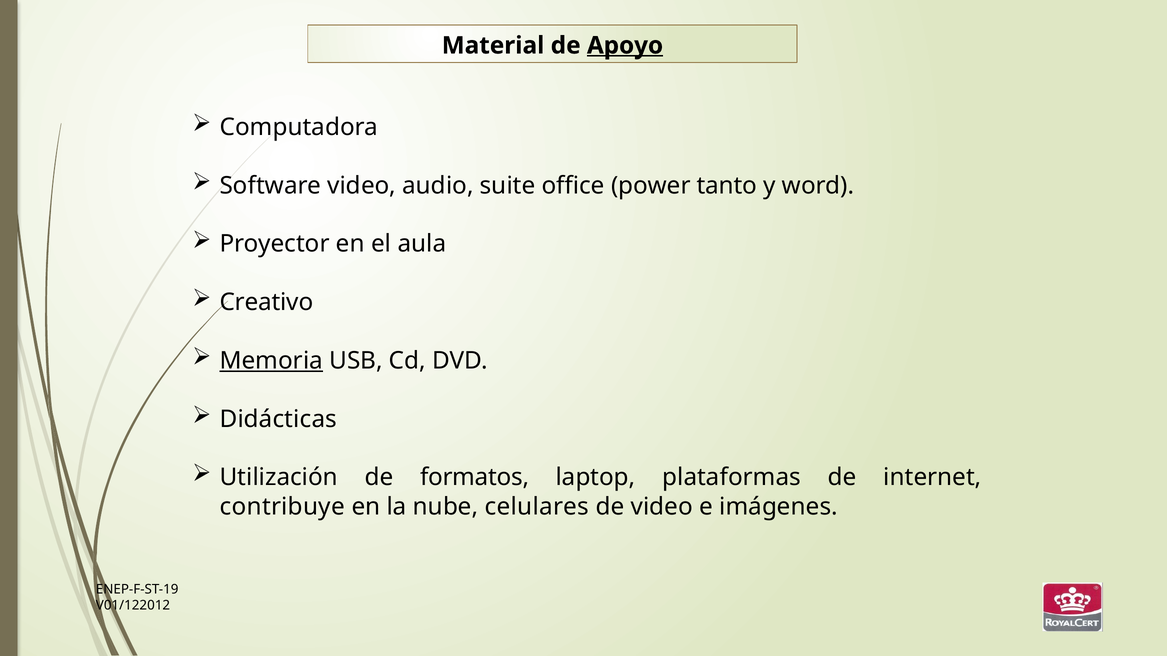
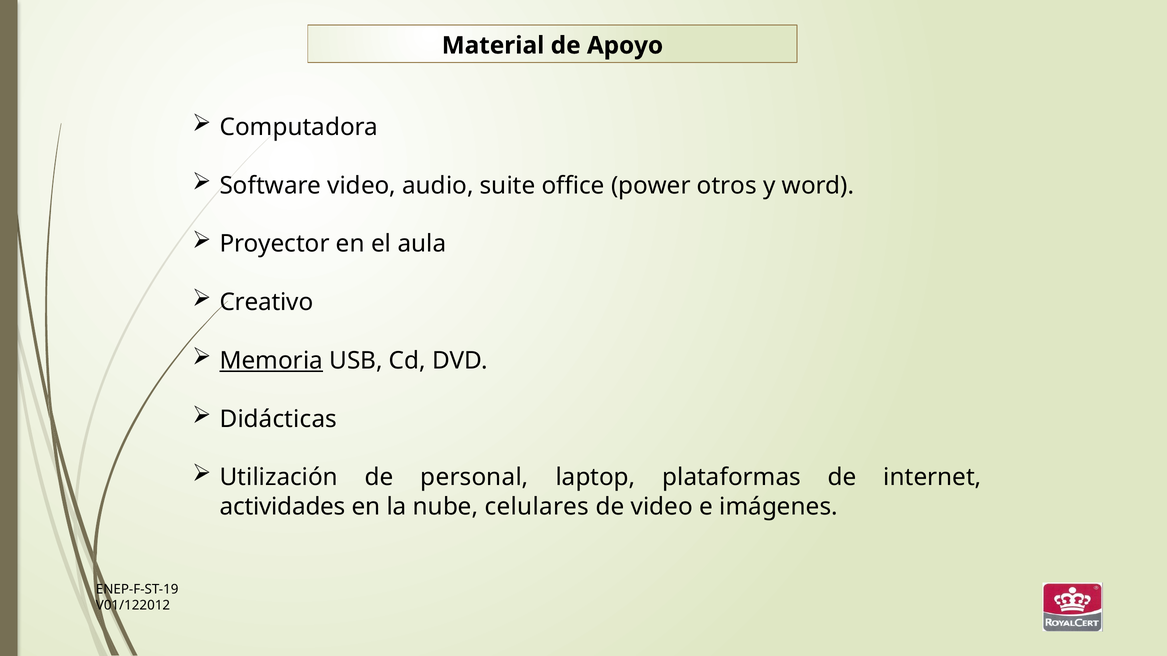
Apoyo underline: present -> none
tanto: tanto -> otros
formatos: formatos -> personal
contribuye: contribuye -> actividades
